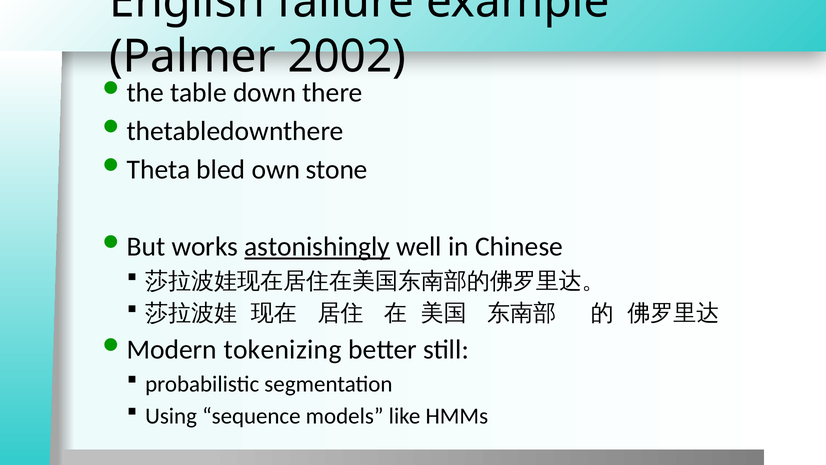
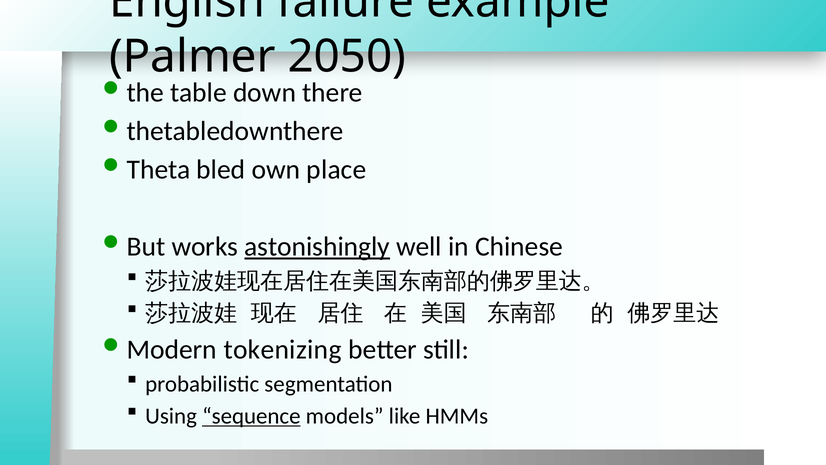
2002: 2002 -> 2050
stone: stone -> place
sequence underline: none -> present
